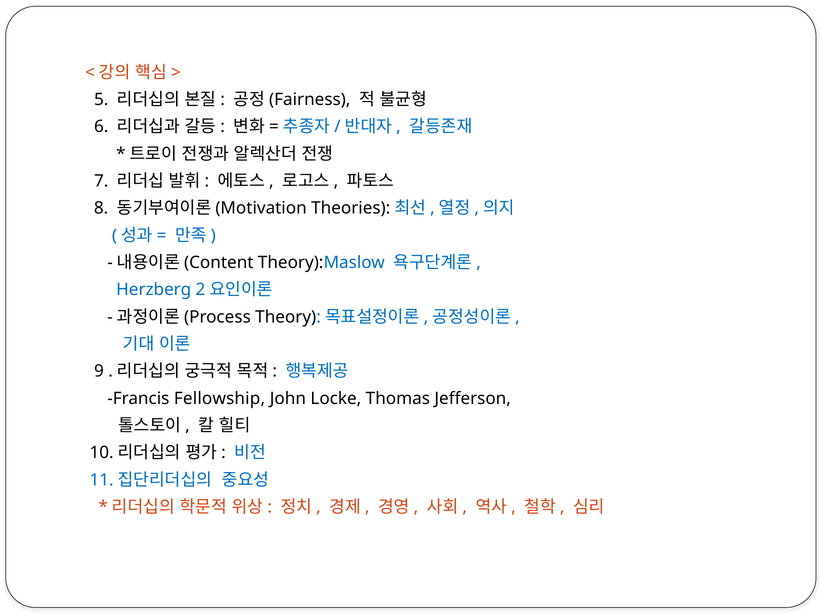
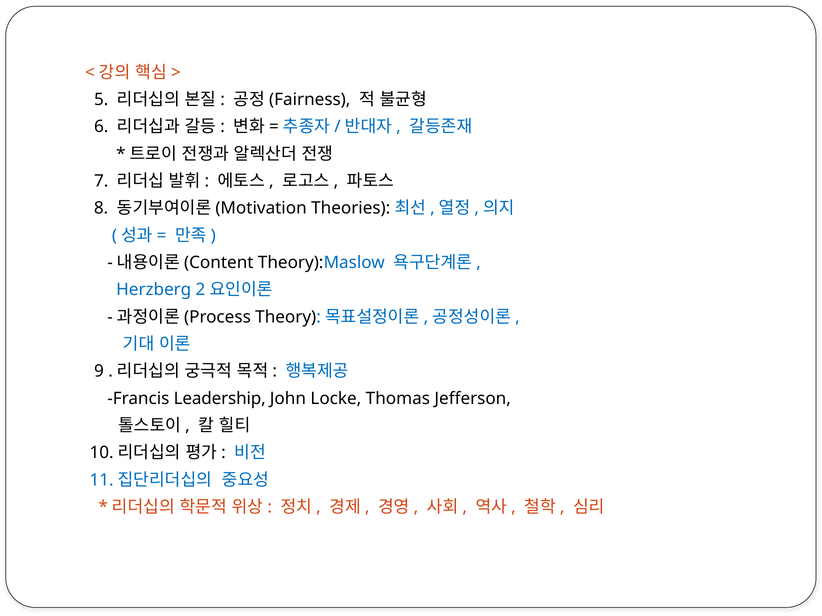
Fellowship: Fellowship -> Leadership
